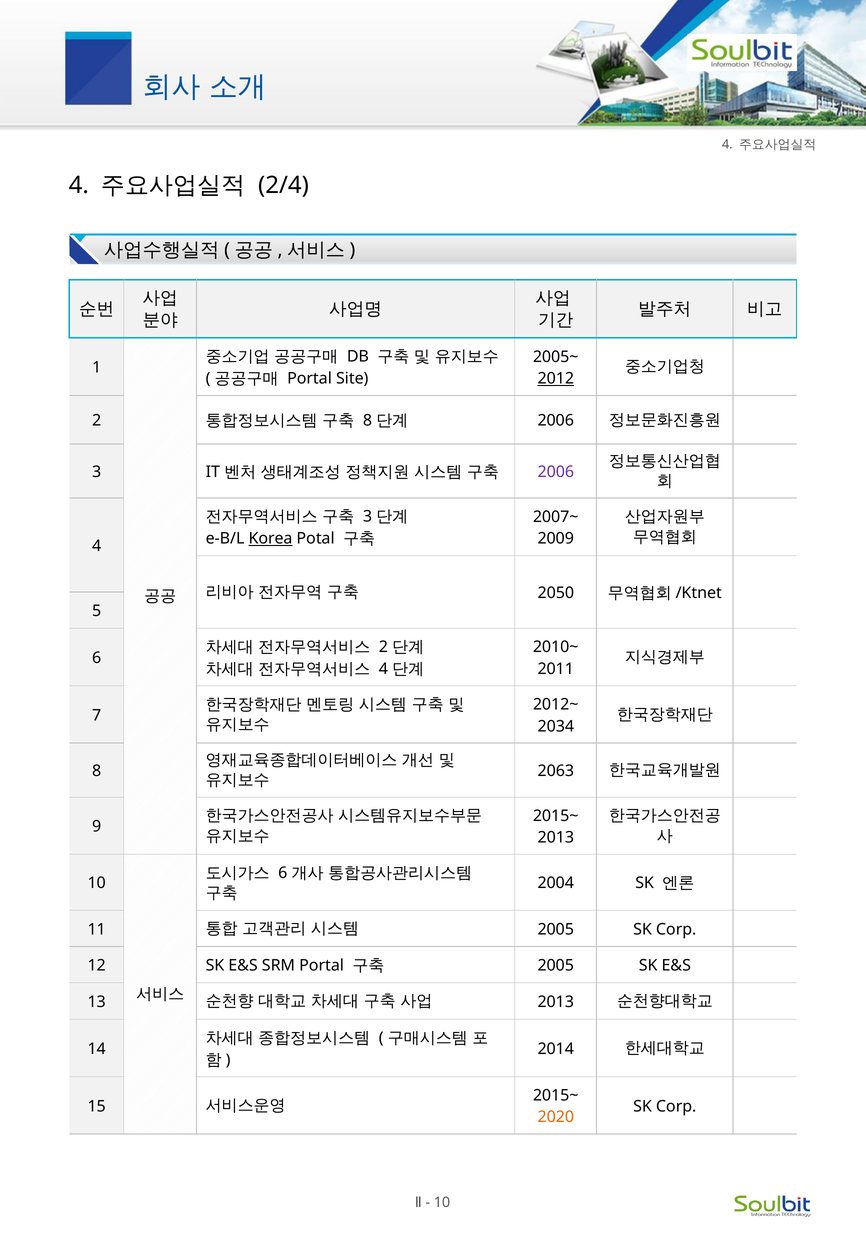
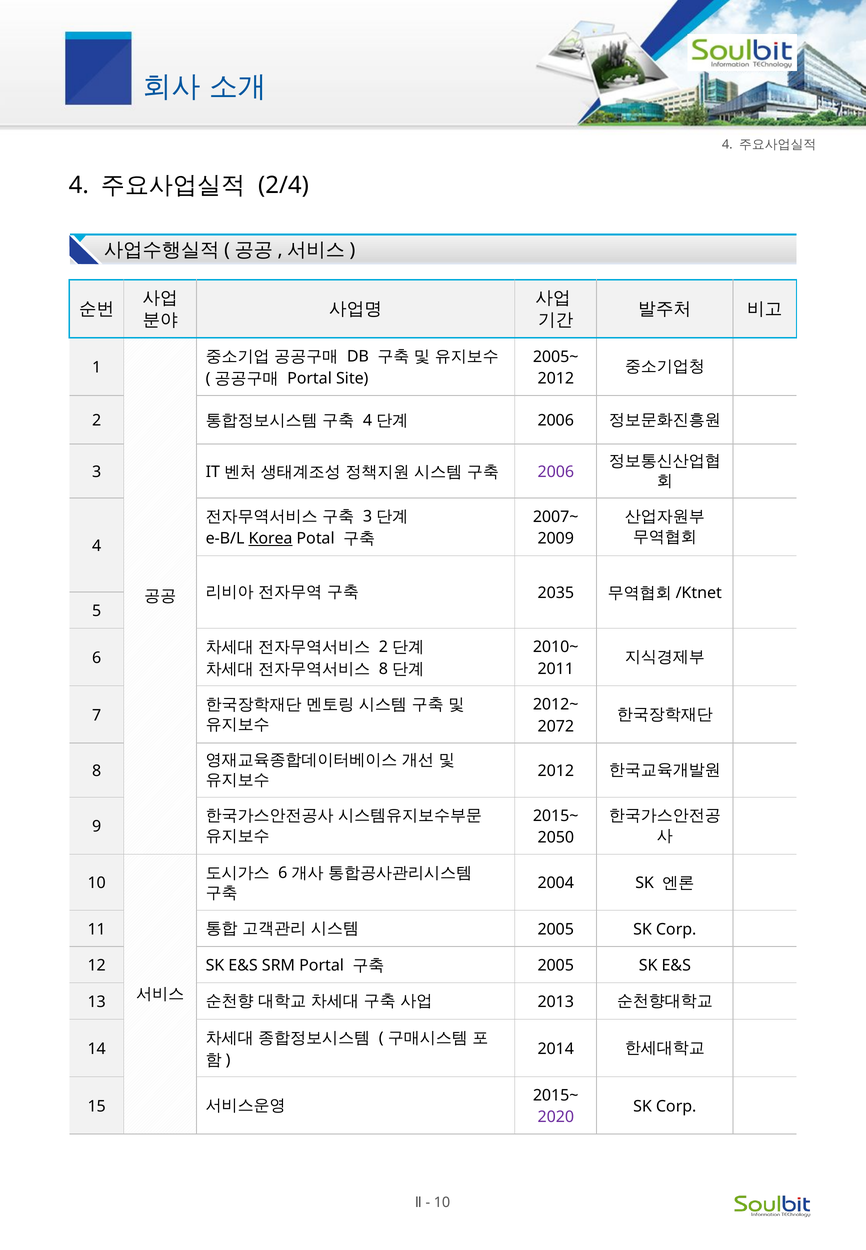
2012 at (556, 379) underline: present -> none
8 at (367, 421): 8 -> 4
2050: 2050 -> 2035
4 at (383, 669): 4 -> 8
2034: 2034 -> 2072
2063 at (556, 772): 2063 -> 2012
2013 at (556, 838): 2013 -> 2050
2020 colour: orange -> purple
